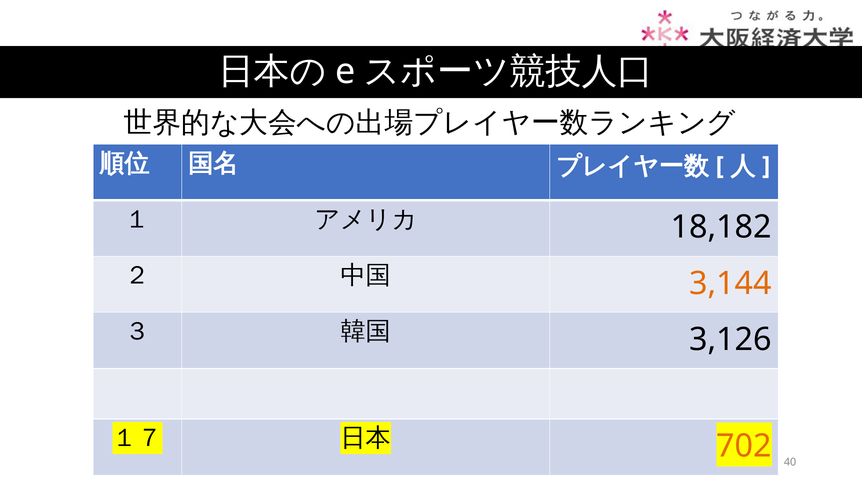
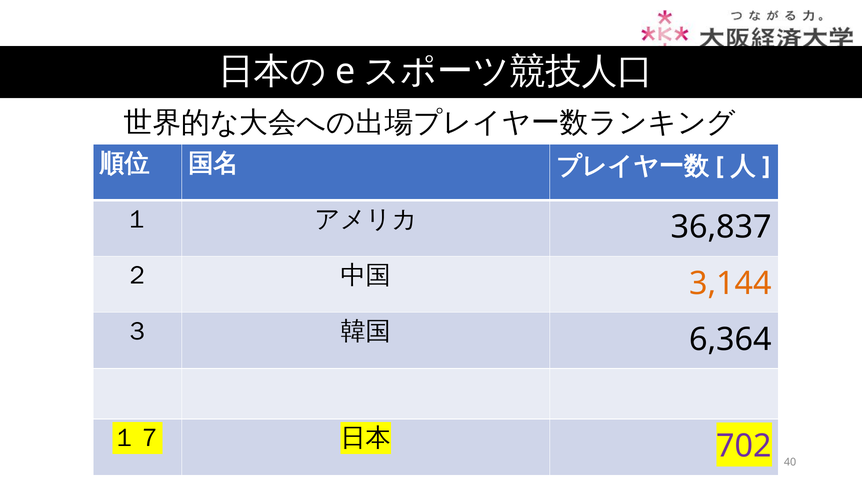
18,182: 18,182 -> 36,837
3,126: 3,126 -> 6,364
702 colour: orange -> purple
